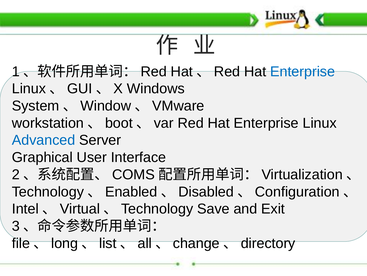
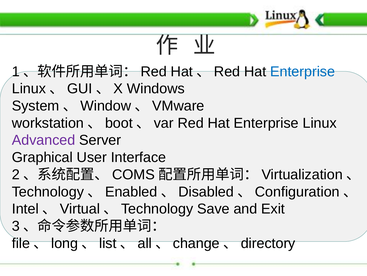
Advanced colour: blue -> purple
